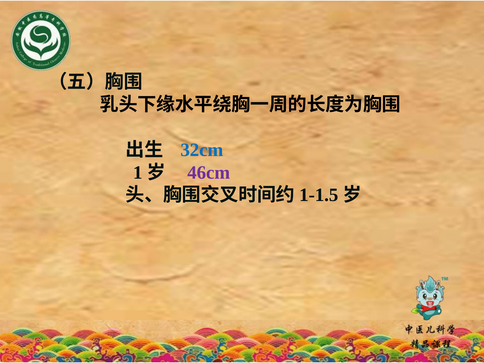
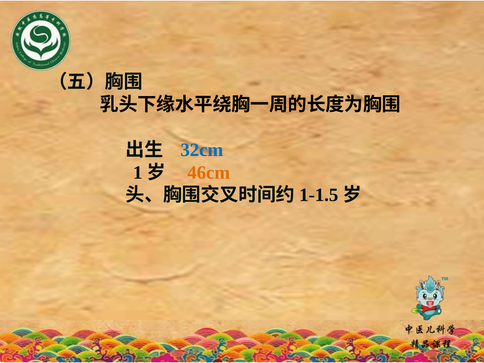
46cm colour: purple -> orange
